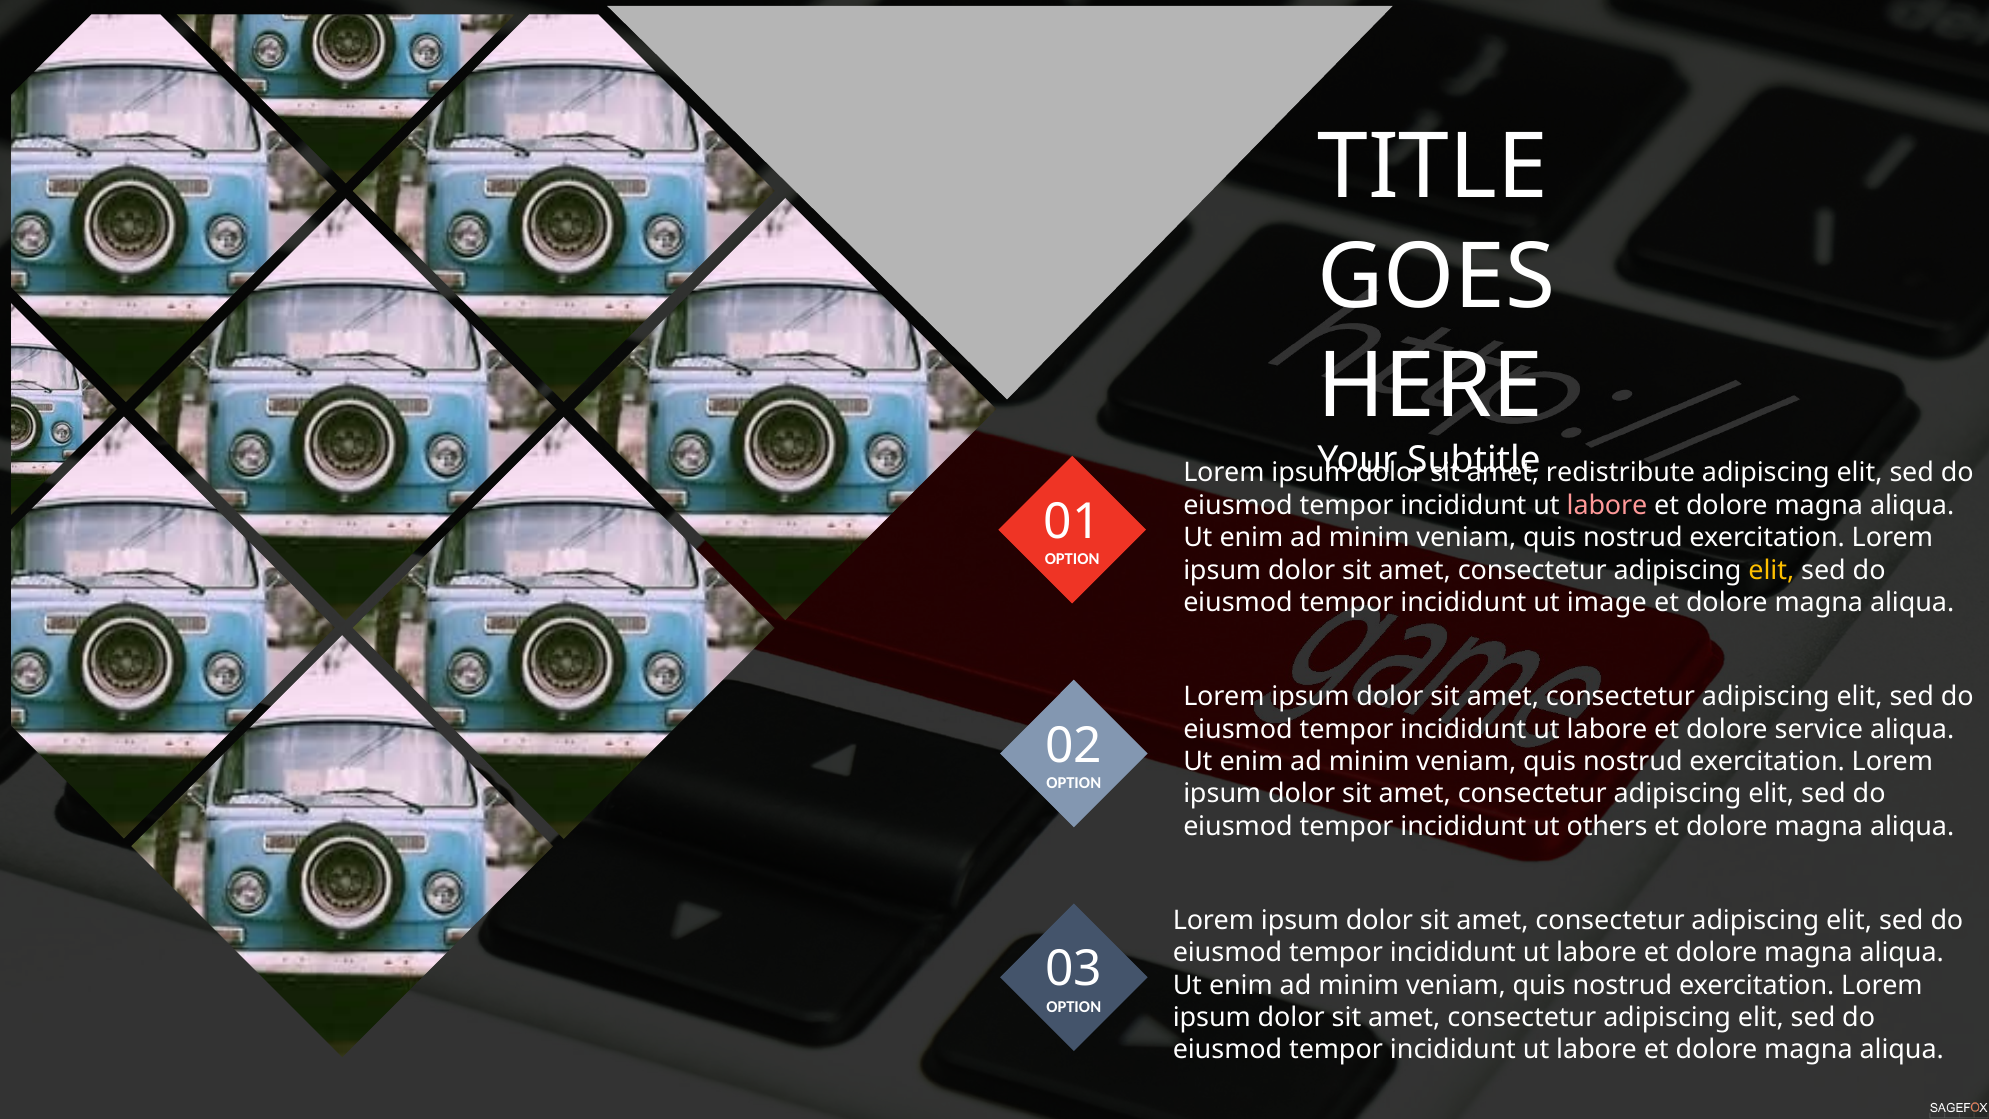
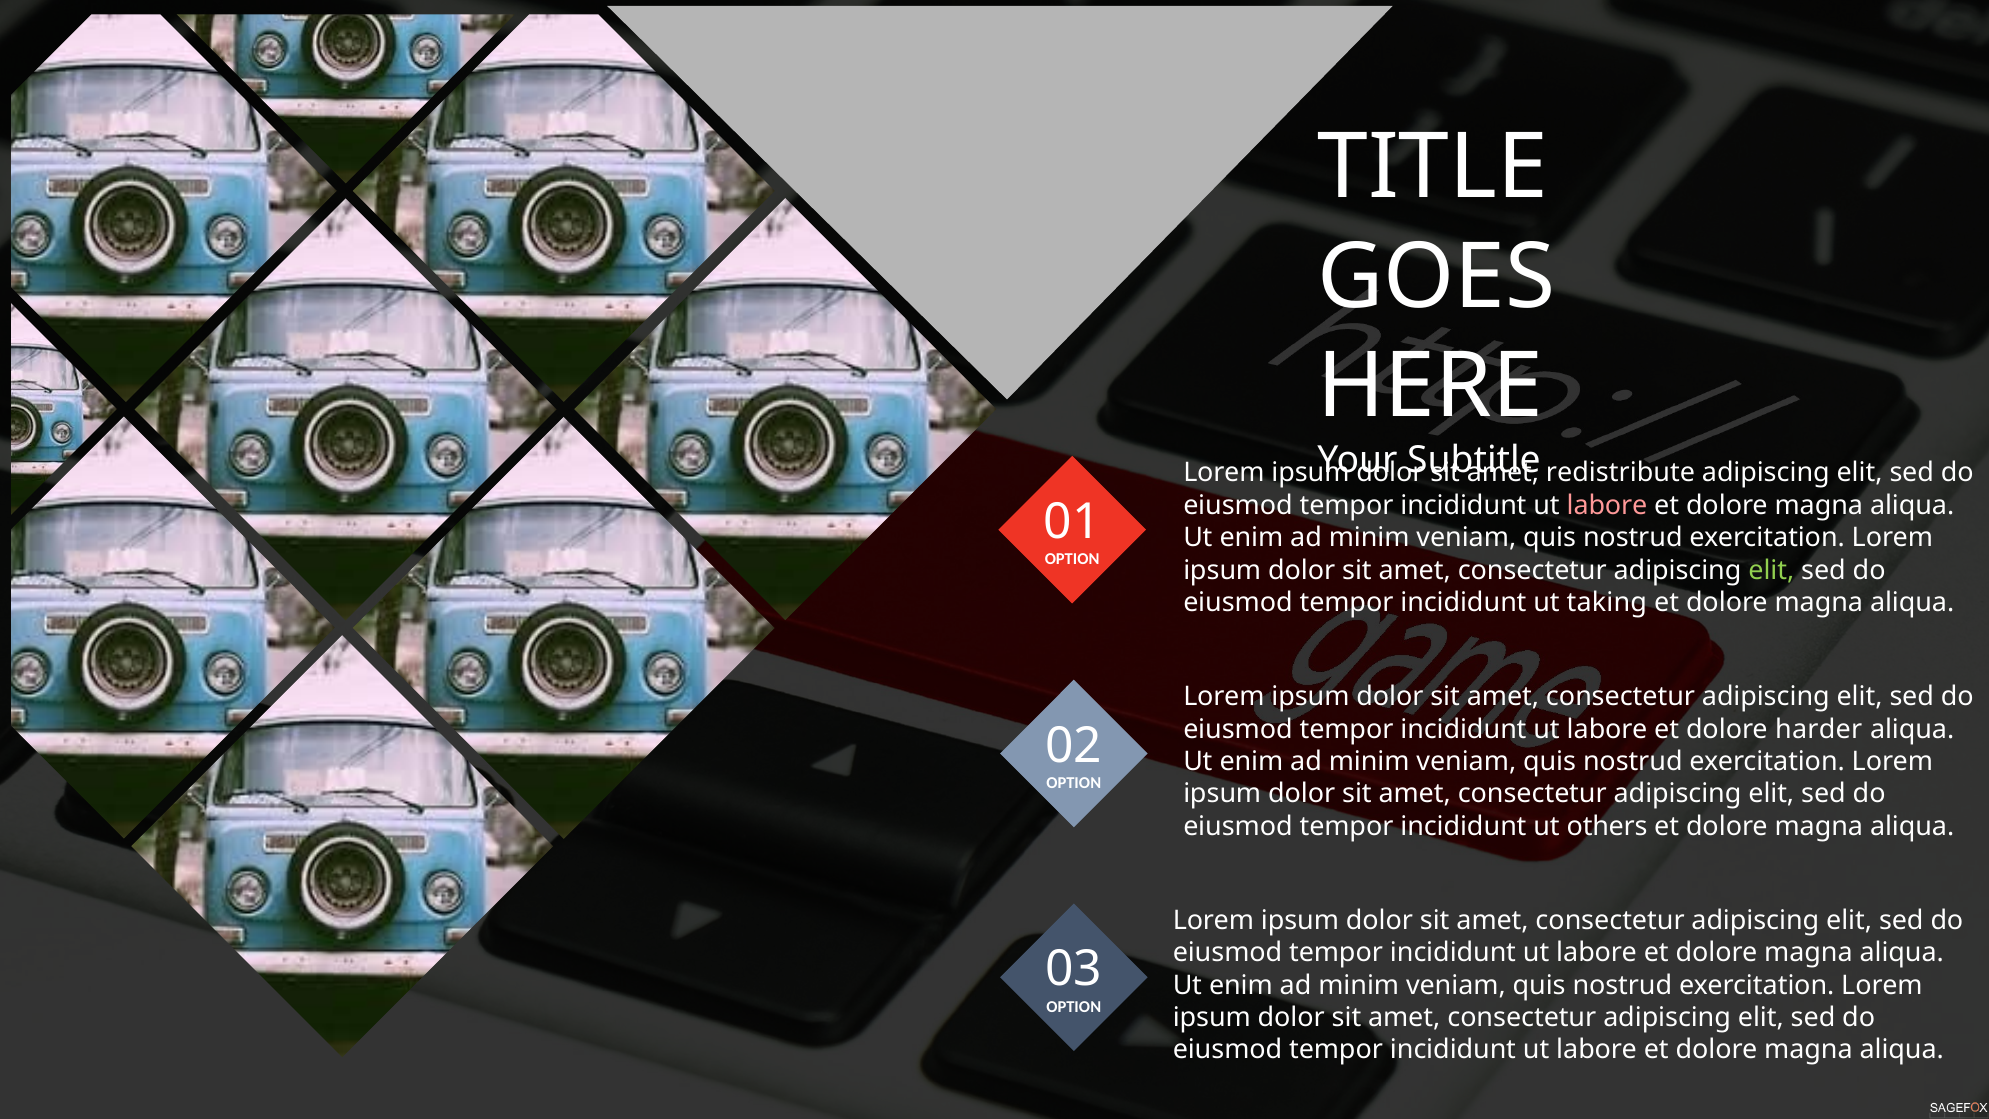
elit at (1771, 570) colour: yellow -> light green
image: image -> taking
service: service -> harder
